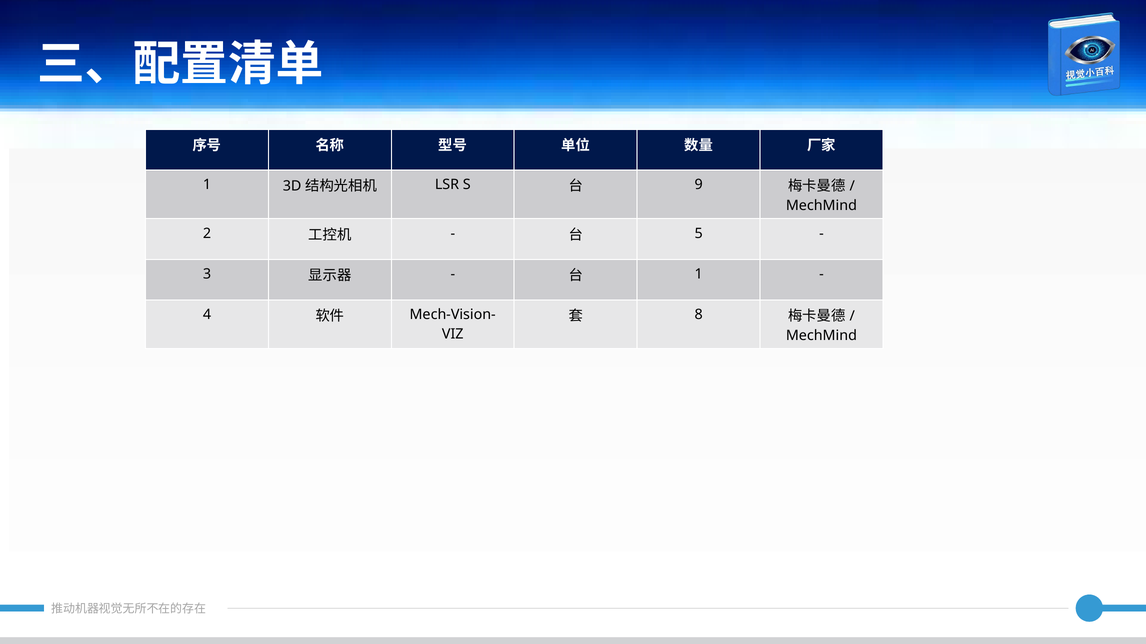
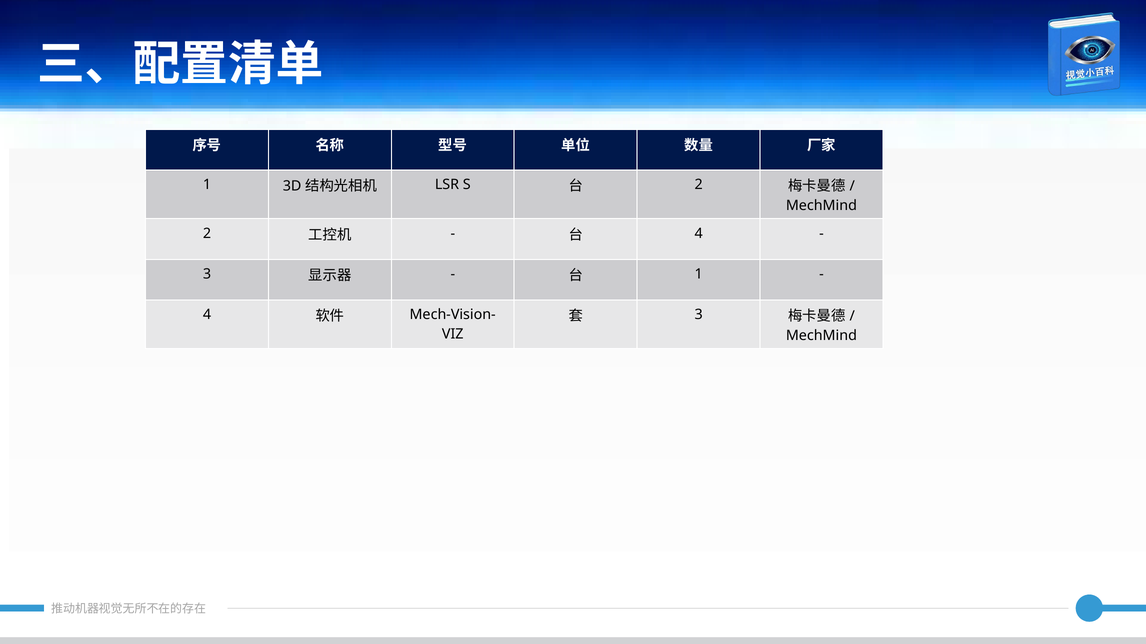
9 at (699, 185): 9 -> 2
5 at (699, 234): 5 -> 4
8 at (699, 315): 8 -> 3
